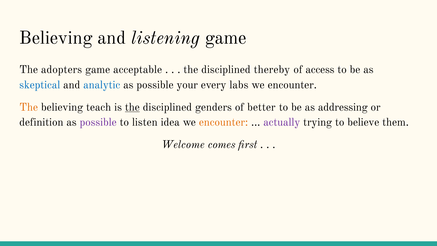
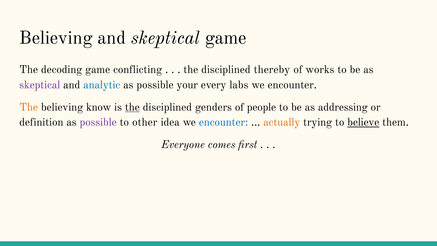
and listening: listening -> skeptical
adopters: adopters -> decoding
acceptable: acceptable -> conflicting
access: access -> works
skeptical at (40, 85) colour: blue -> purple
teach: teach -> know
better: better -> people
listen: listen -> other
encounter at (223, 122) colour: orange -> blue
actually colour: purple -> orange
believe underline: none -> present
Welcome: Welcome -> Everyone
